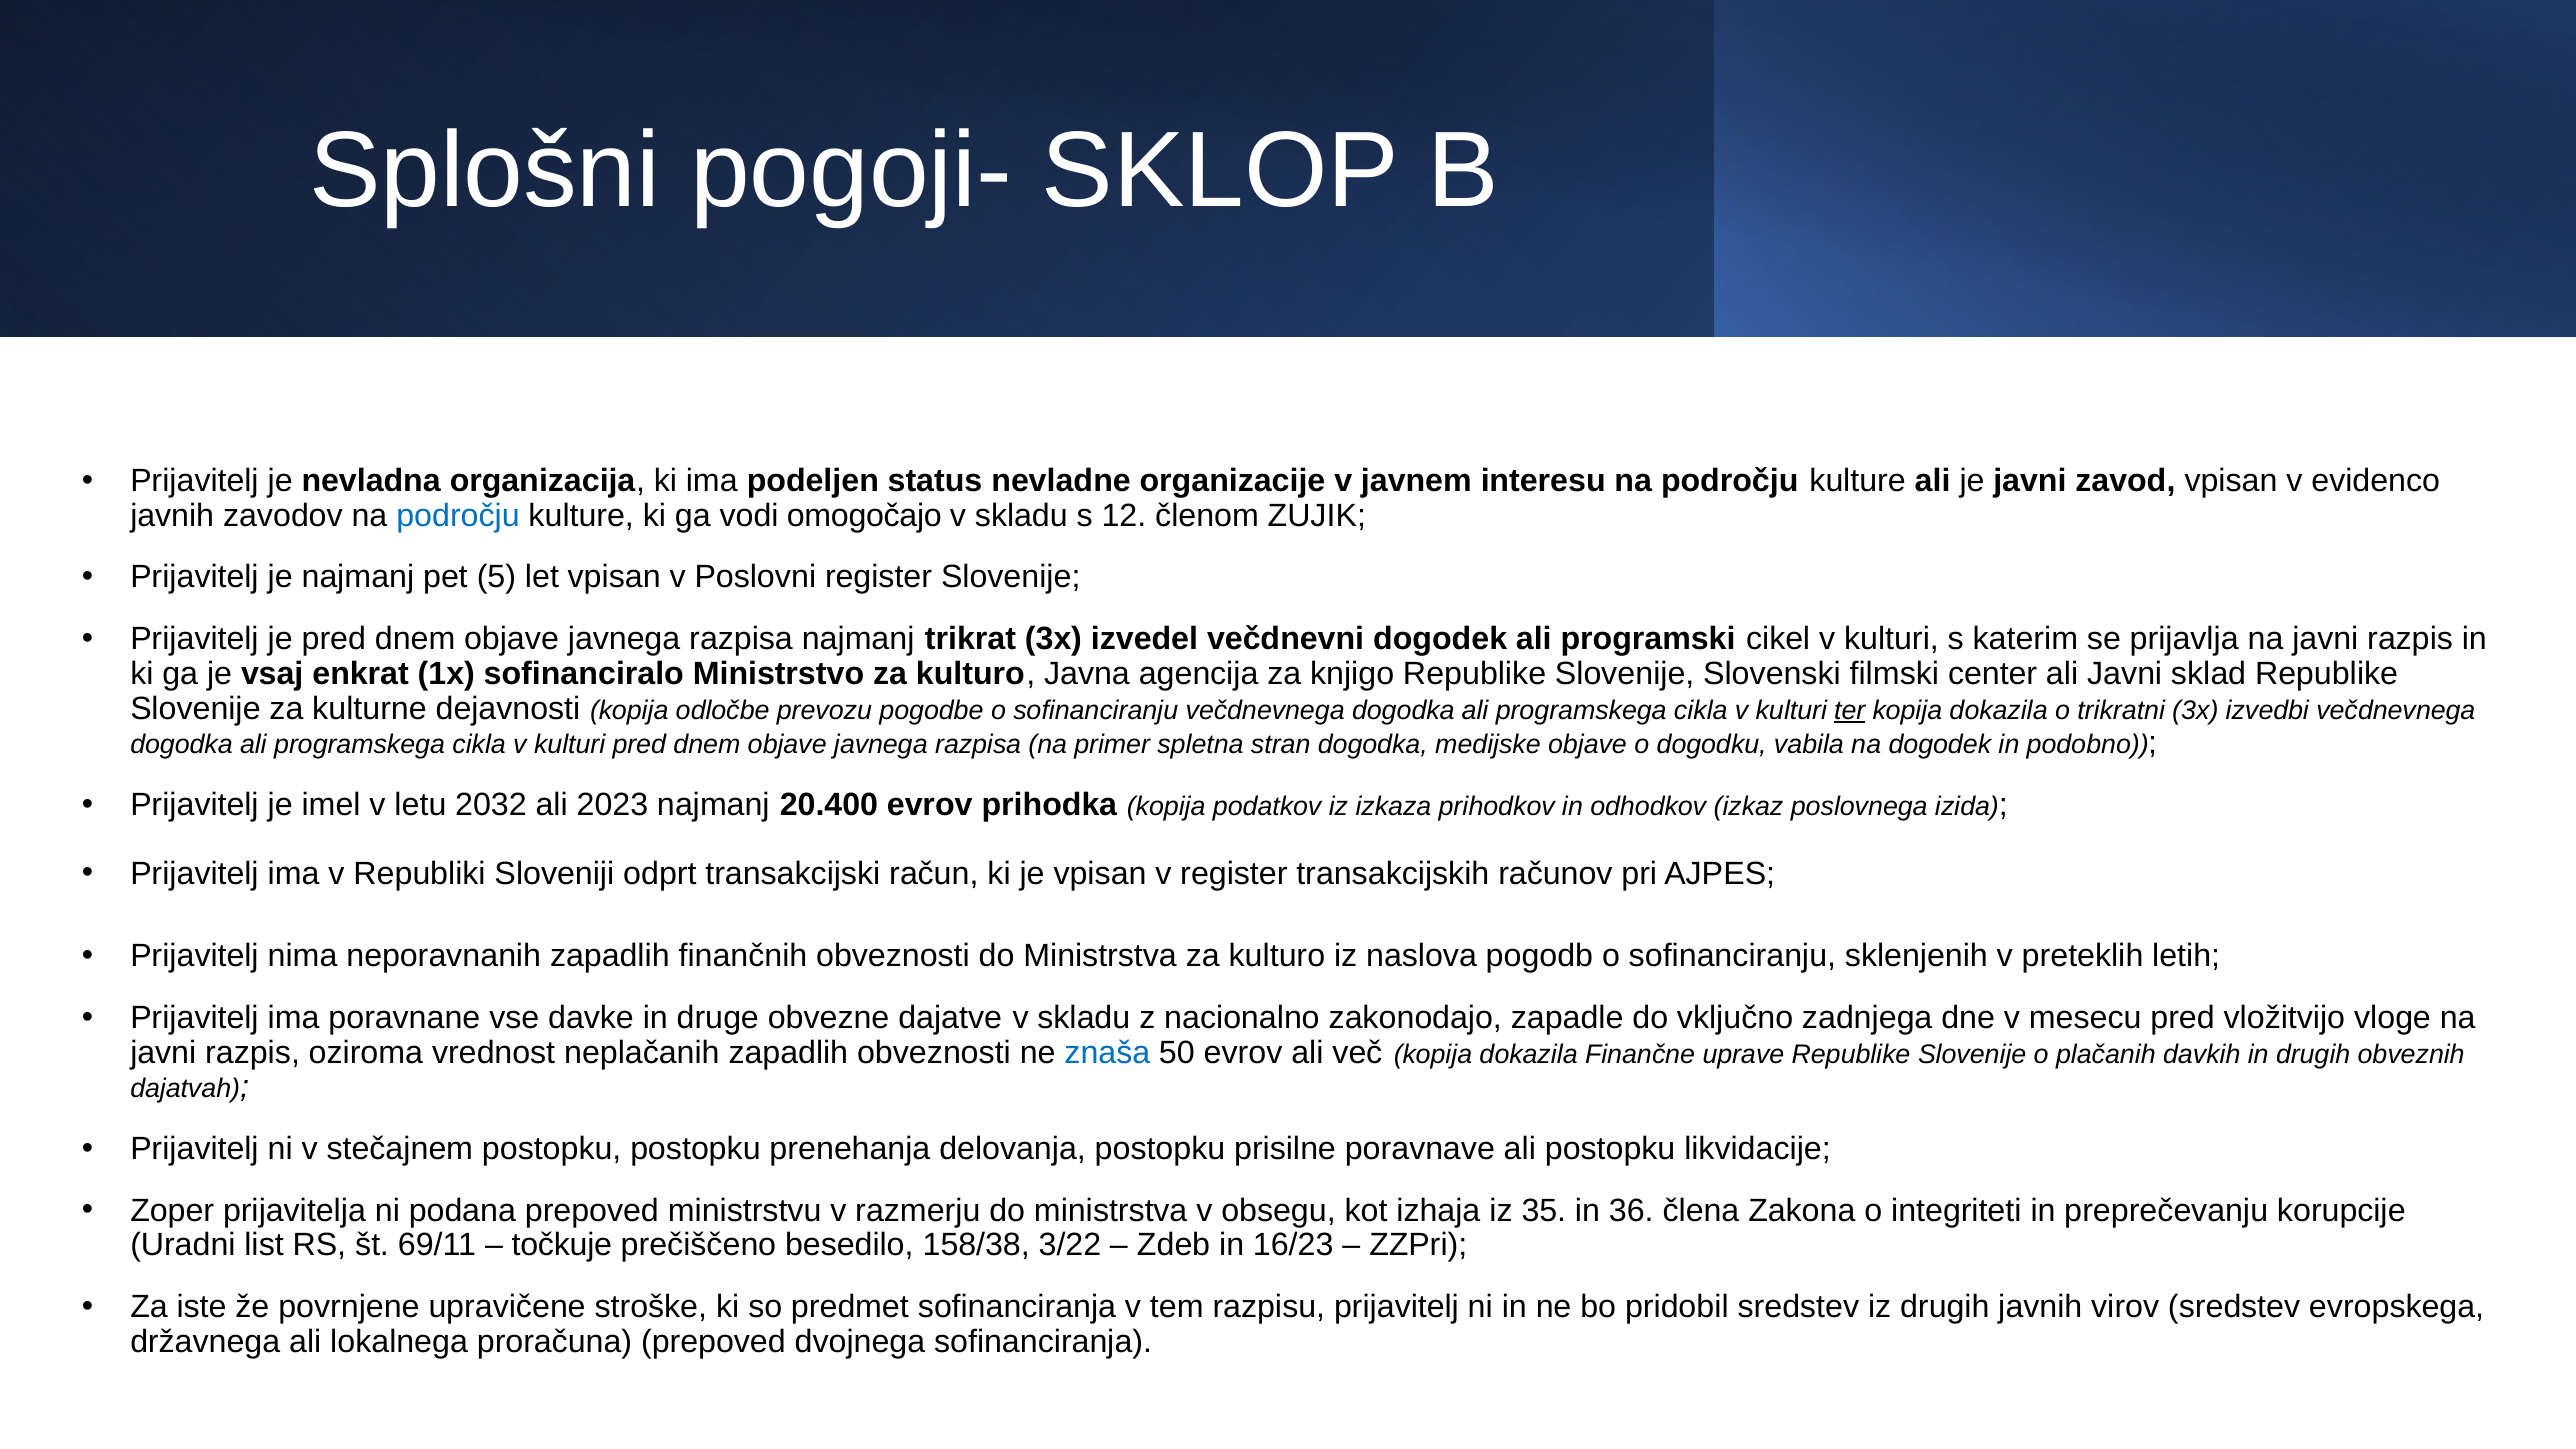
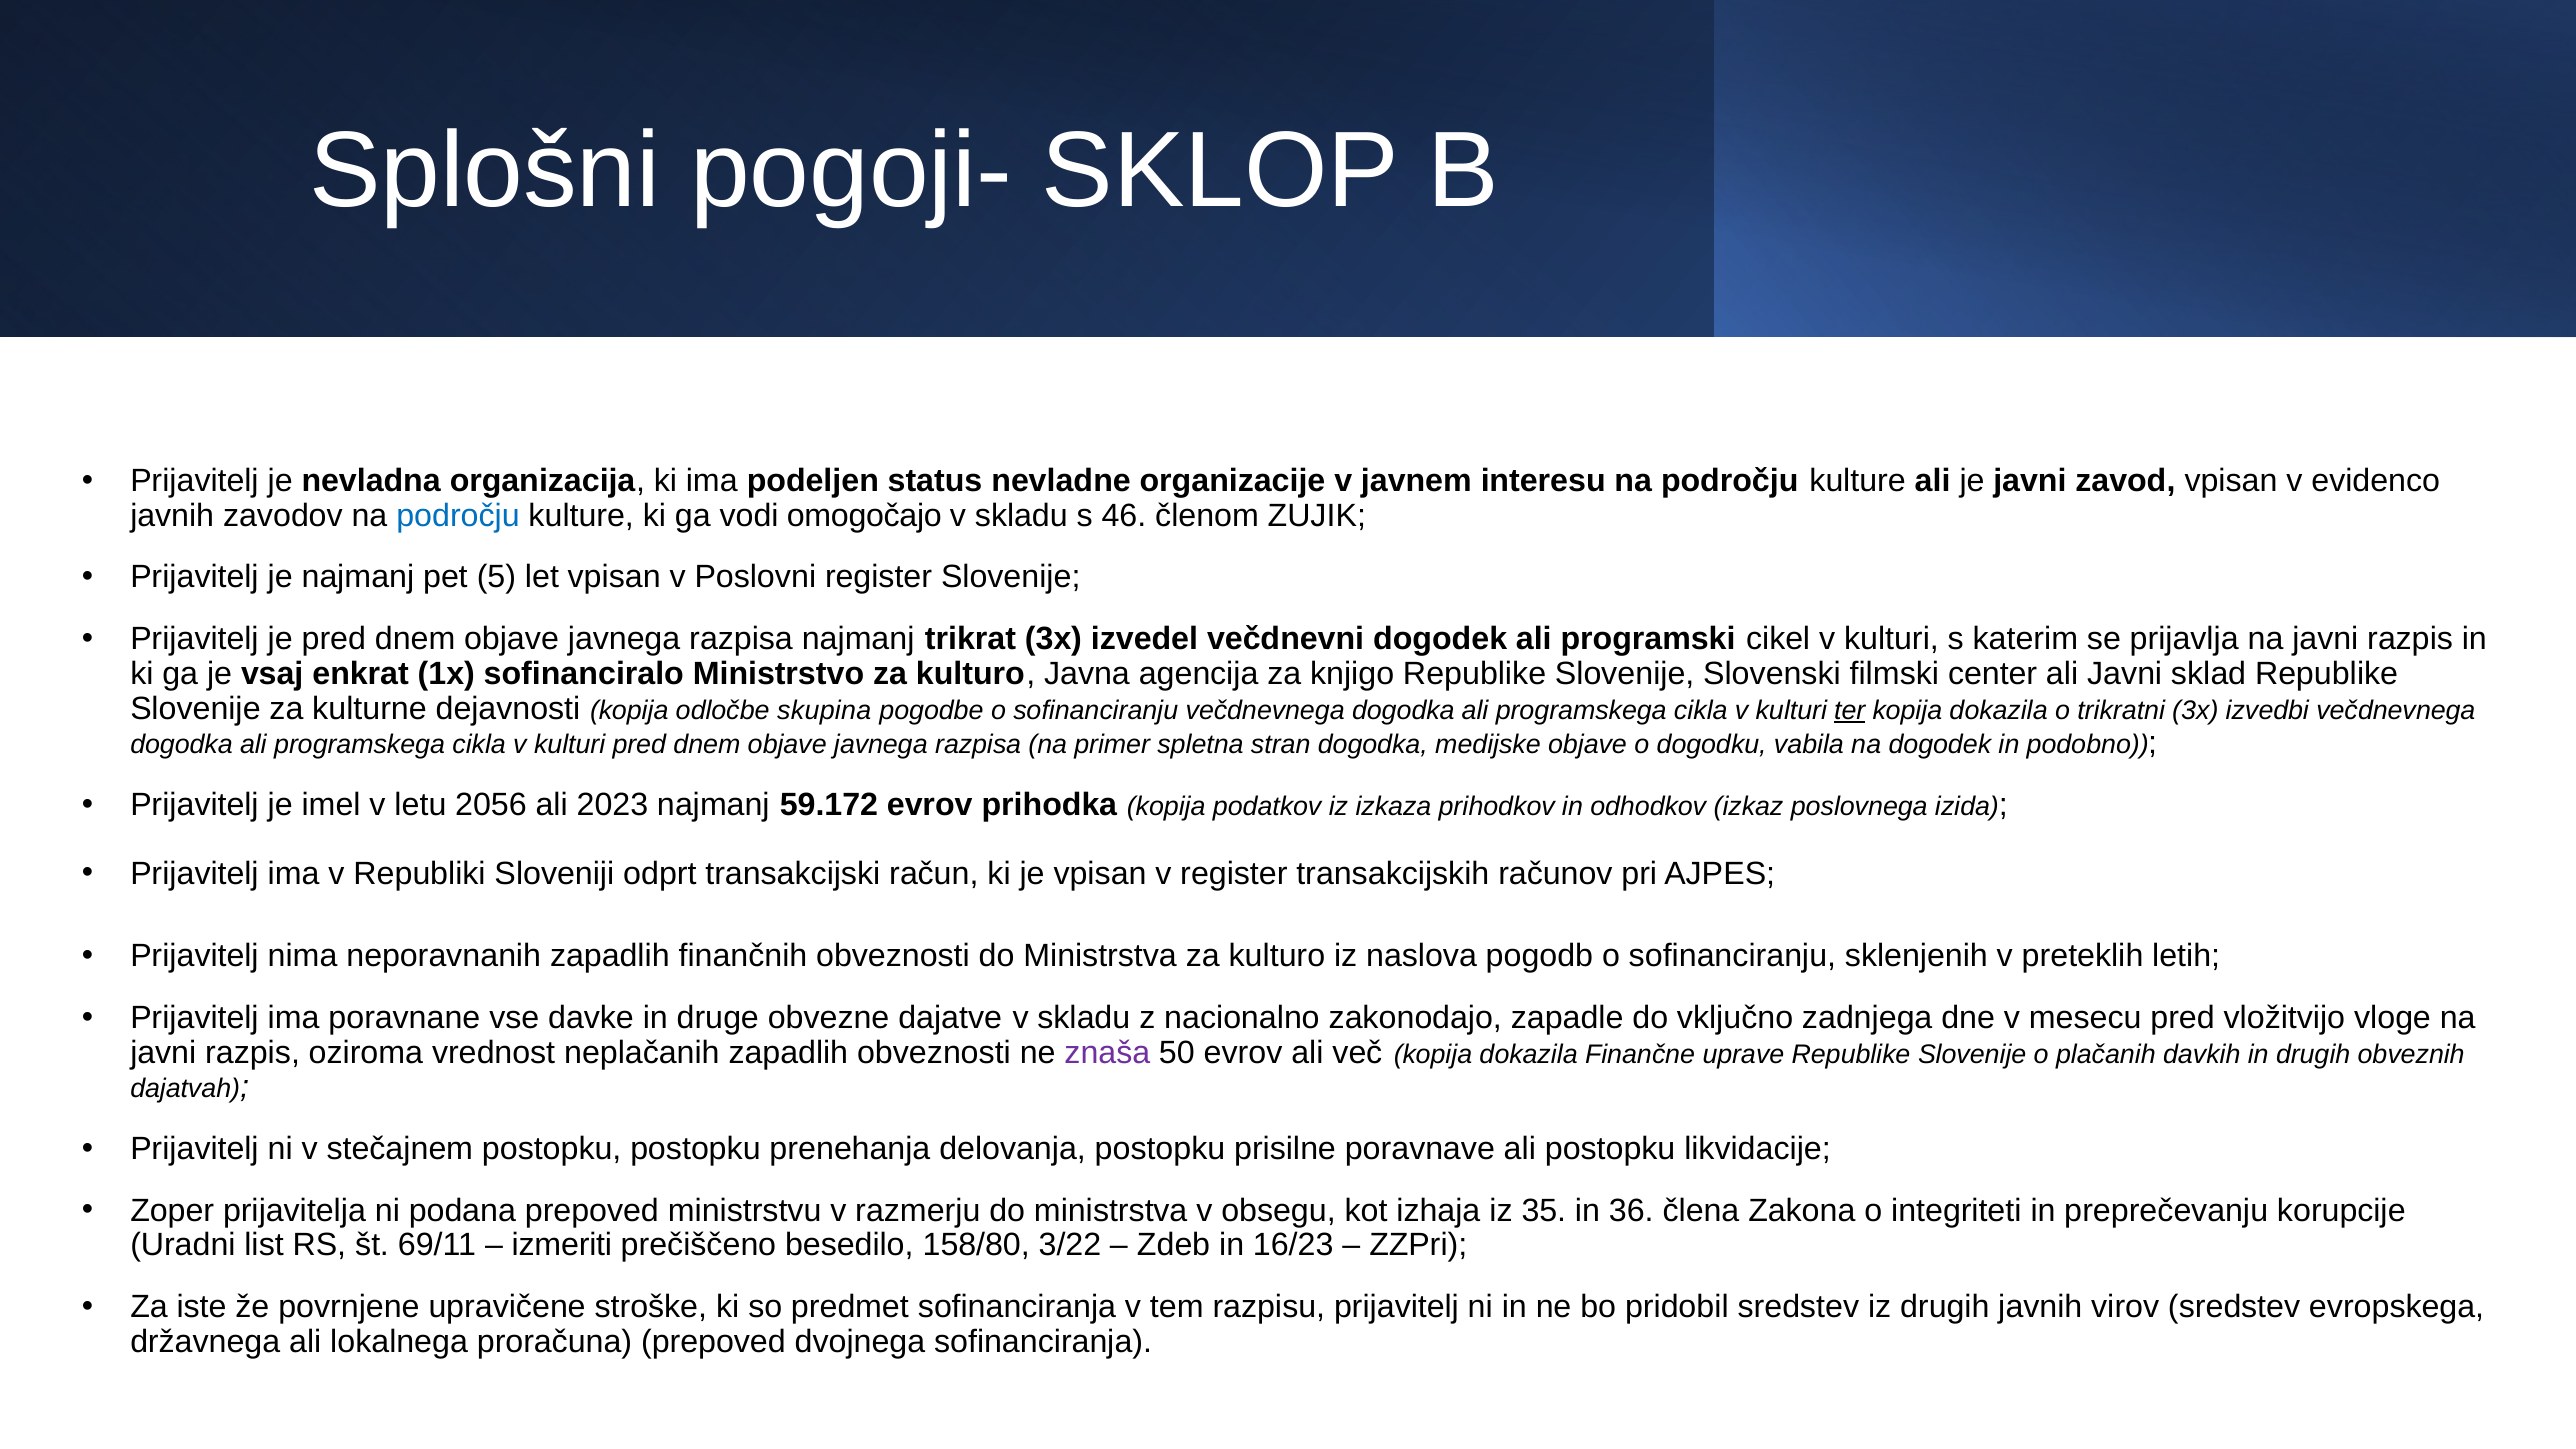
12: 12 -> 46
prevozu: prevozu -> skupina
2032: 2032 -> 2056
20.400: 20.400 -> 59.172
znaša colour: blue -> purple
točkuje: točkuje -> izmeriti
158/38: 158/38 -> 158/80
